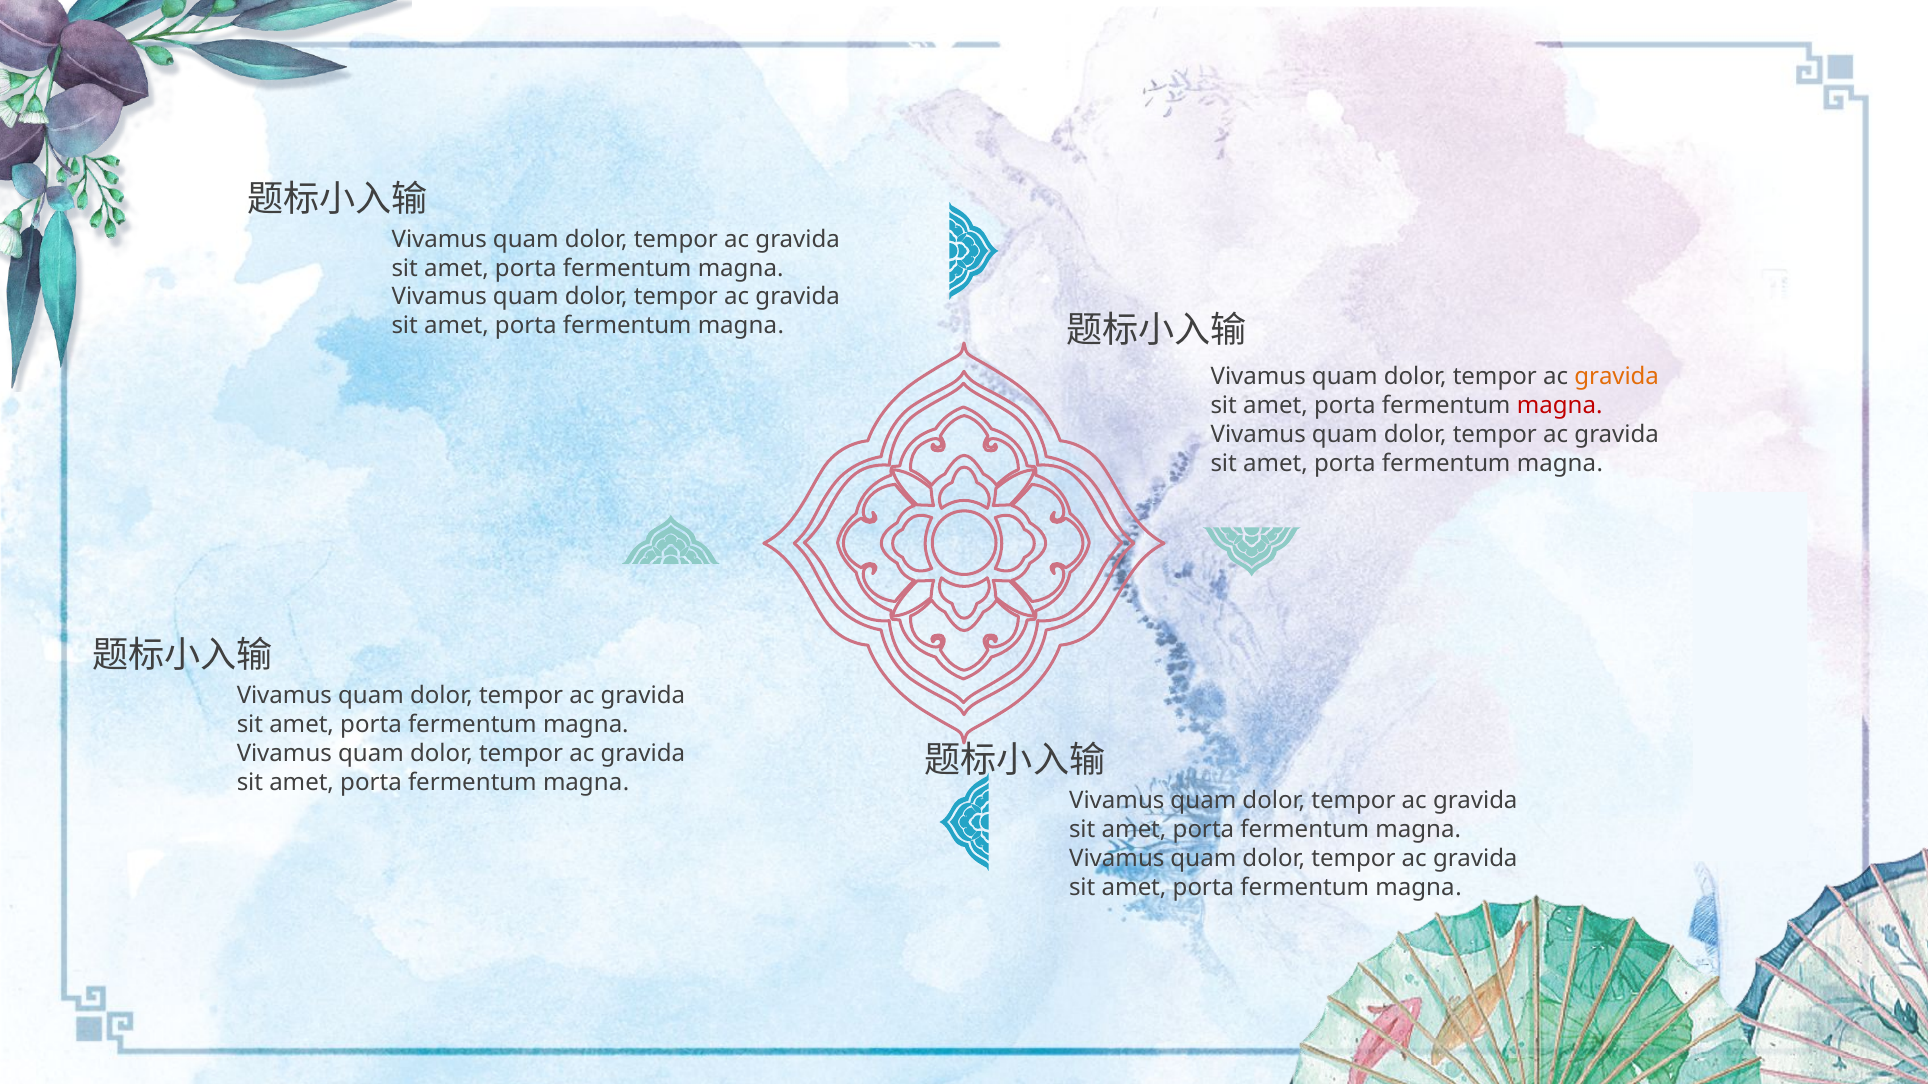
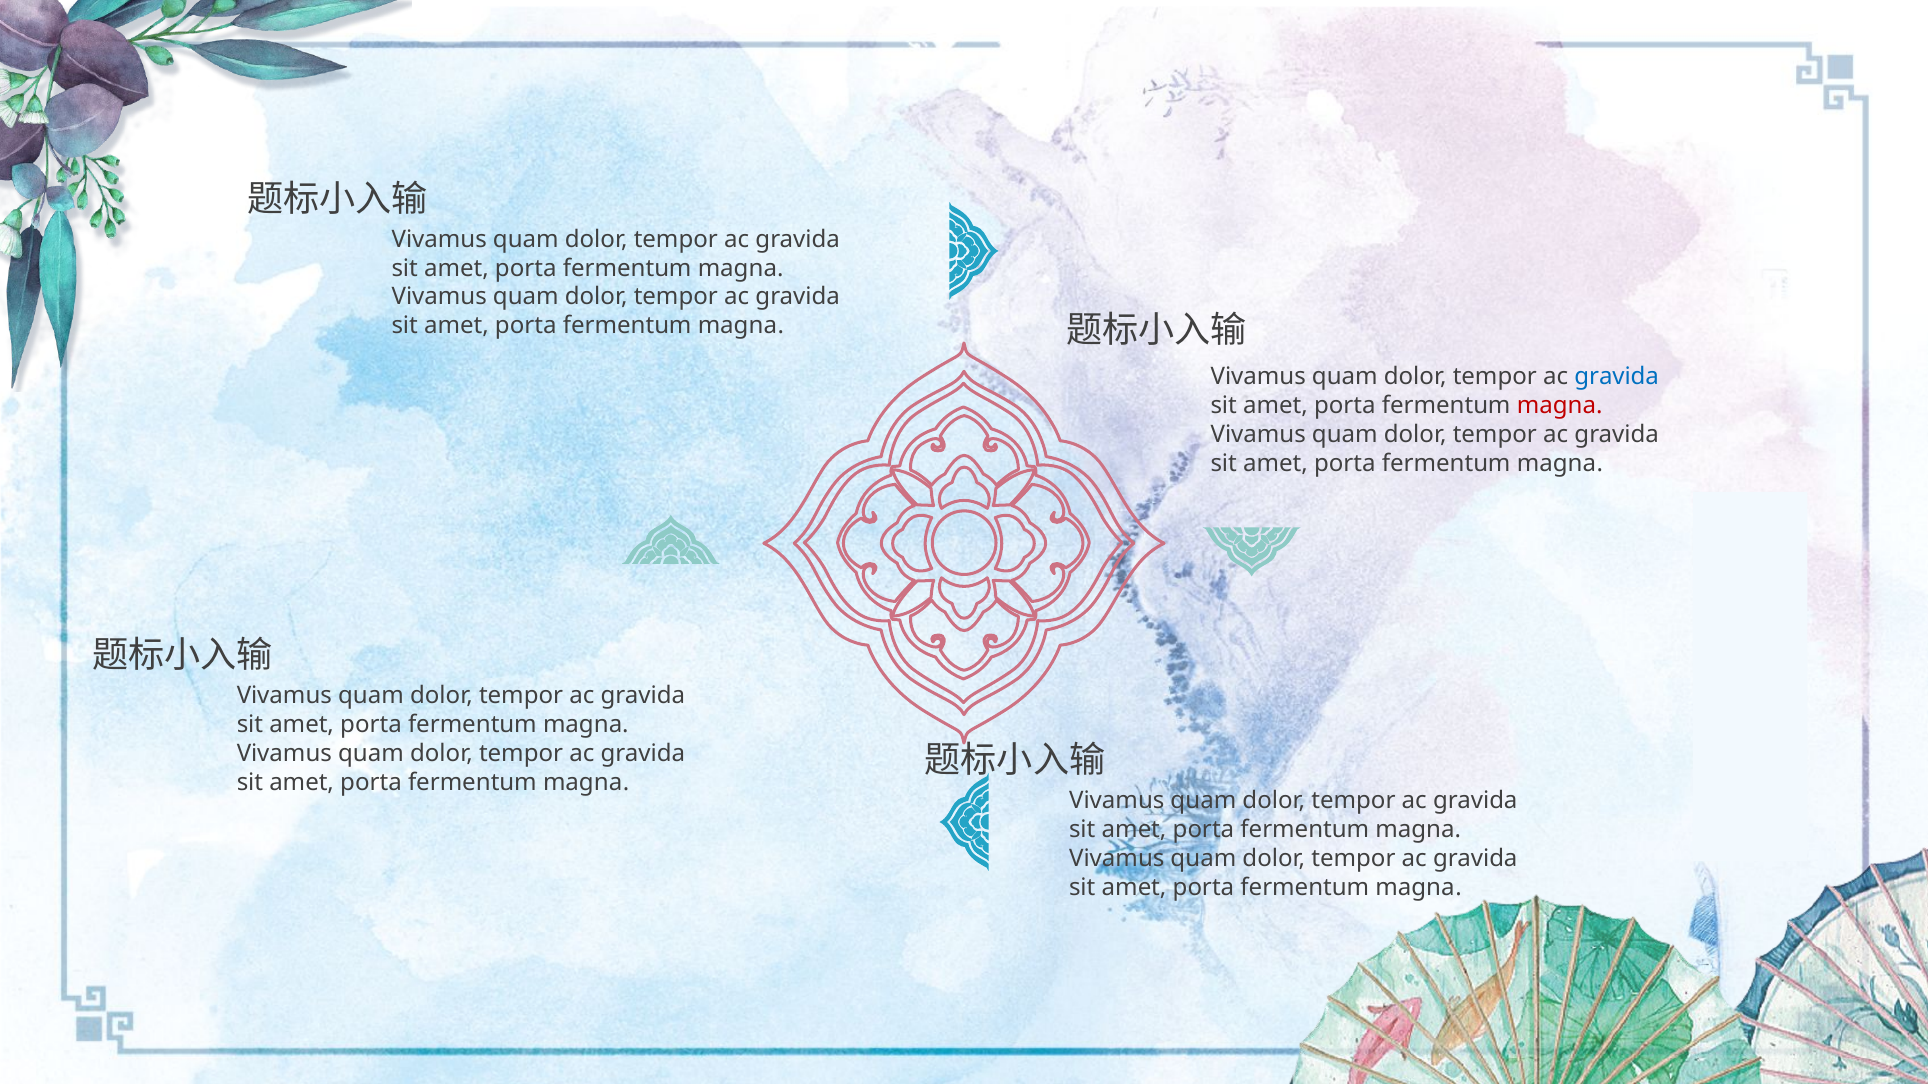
gravida at (1617, 377) colour: orange -> blue
